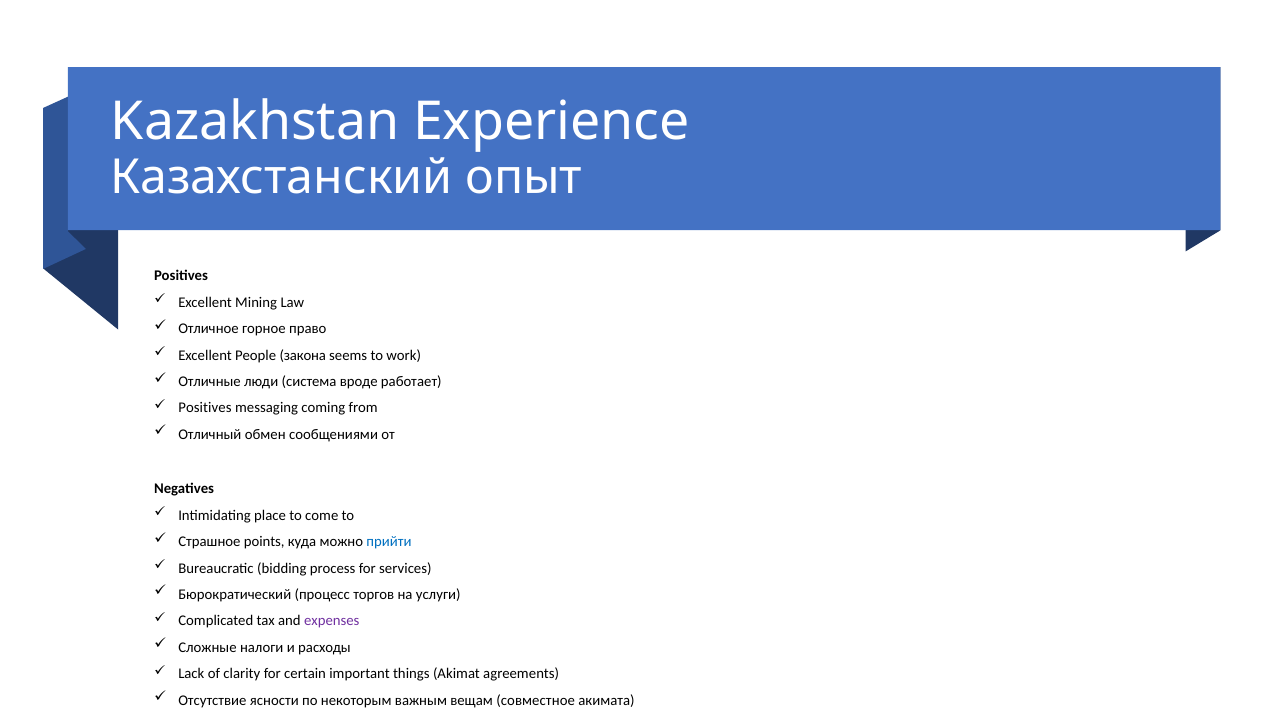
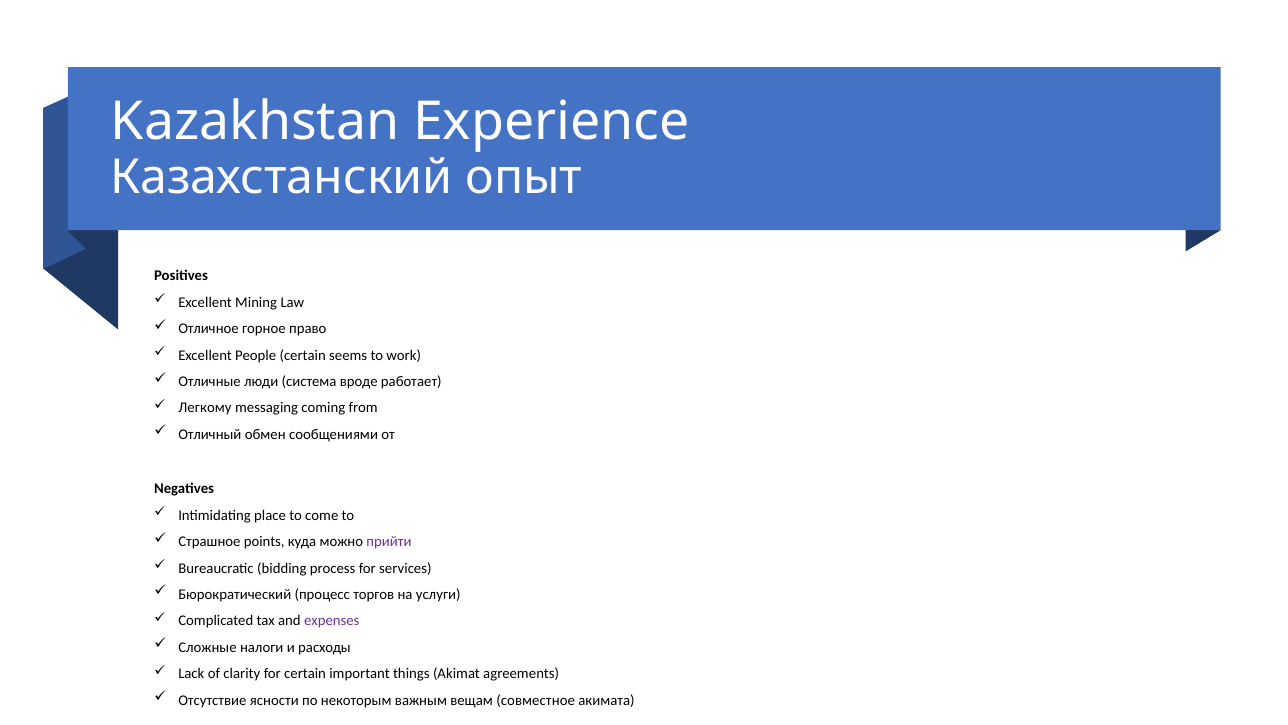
People закона: закона -> certain
Positives at (205, 408): Positives -> Легкому
прийти colour: blue -> purple
